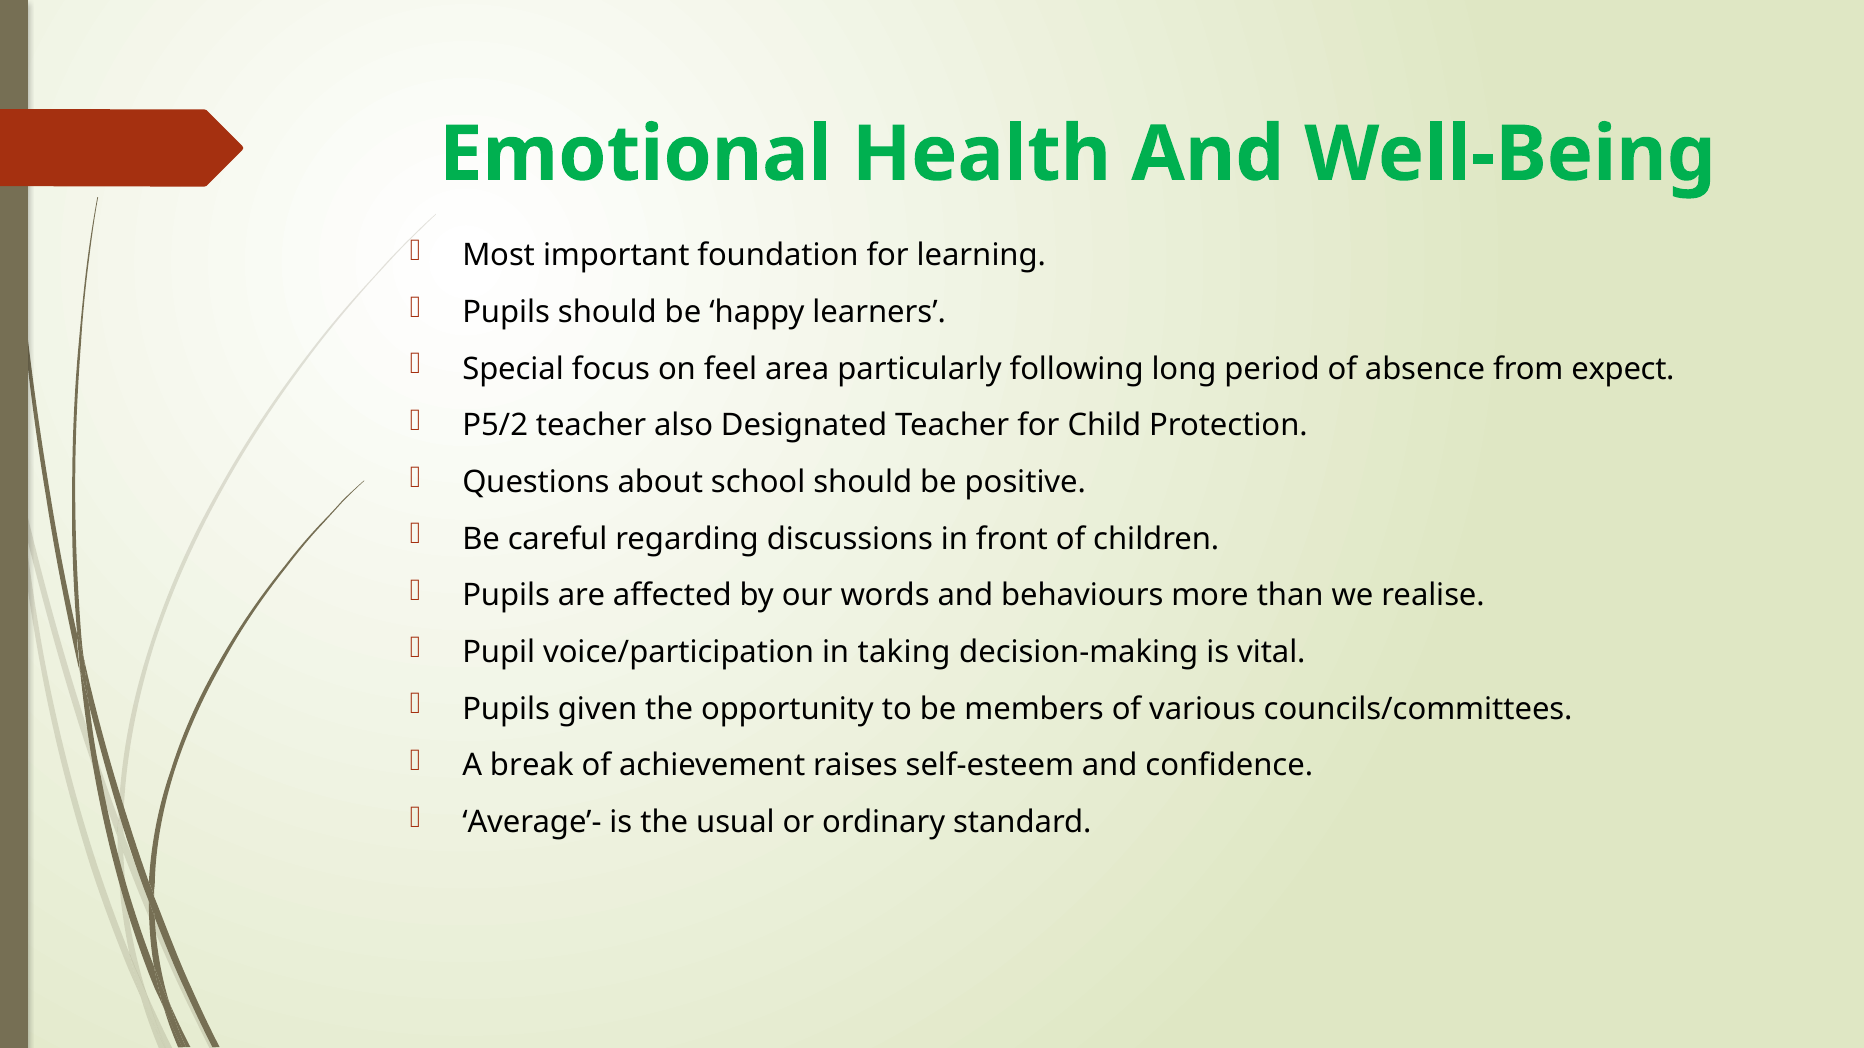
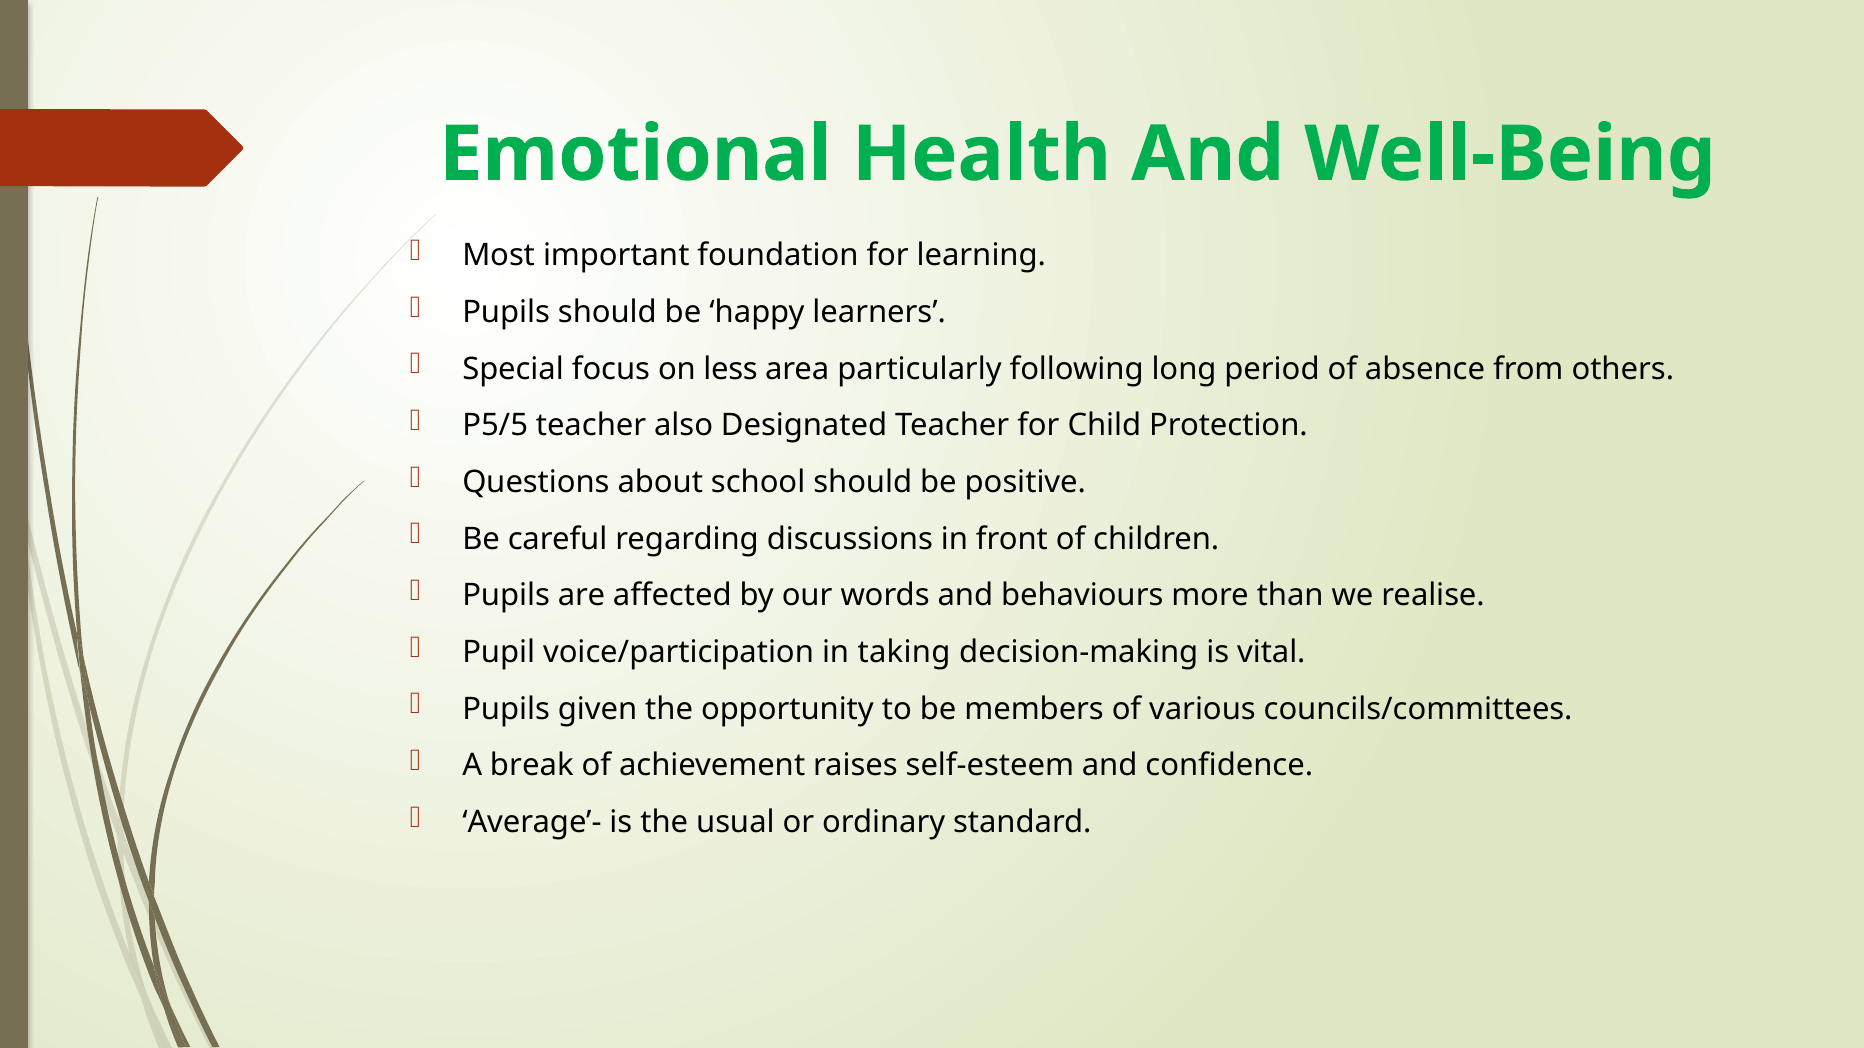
feel: feel -> less
expect: expect -> others
P5/2: P5/2 -> P5/5
